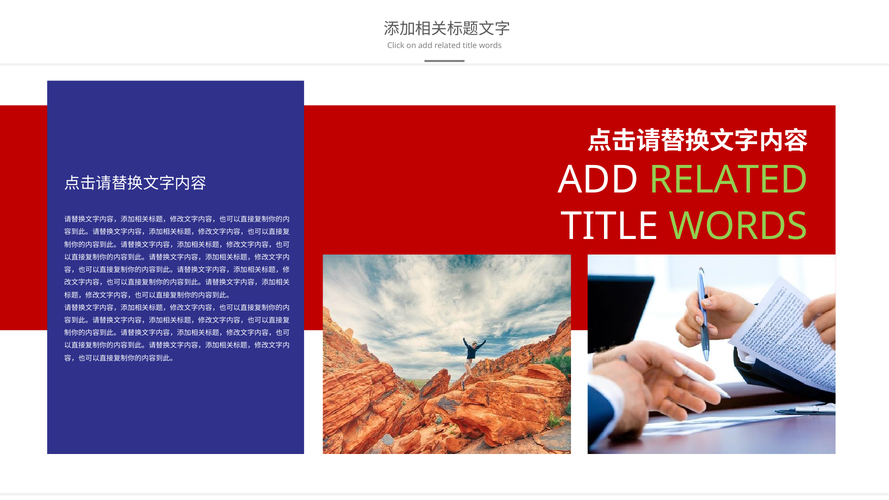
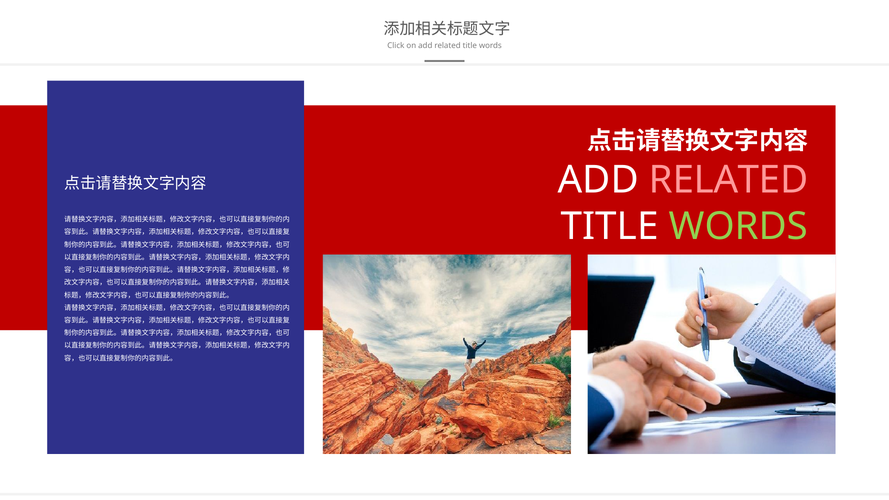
RELATED at (729, 180) colour: light green -> pink
